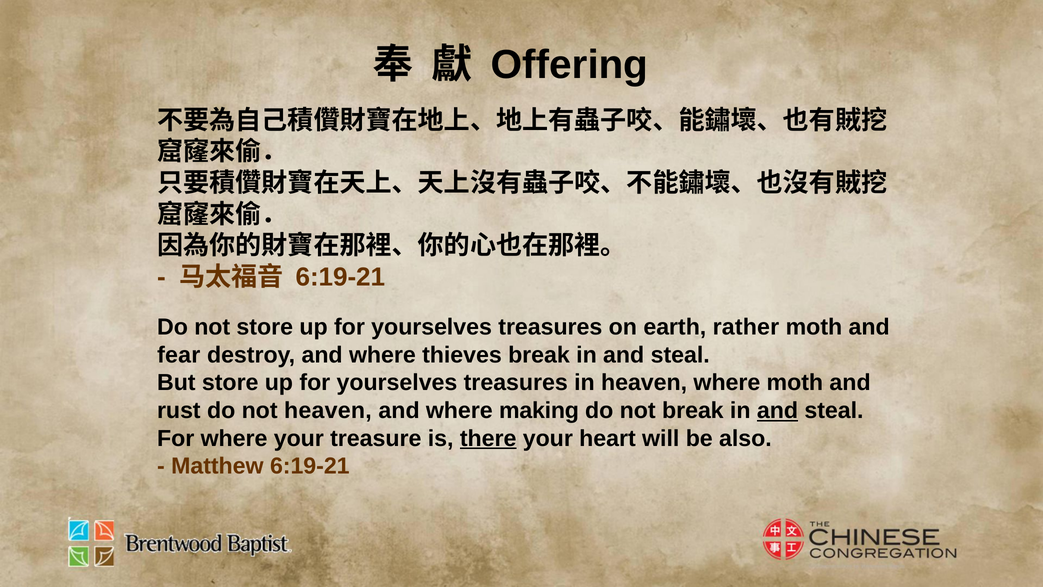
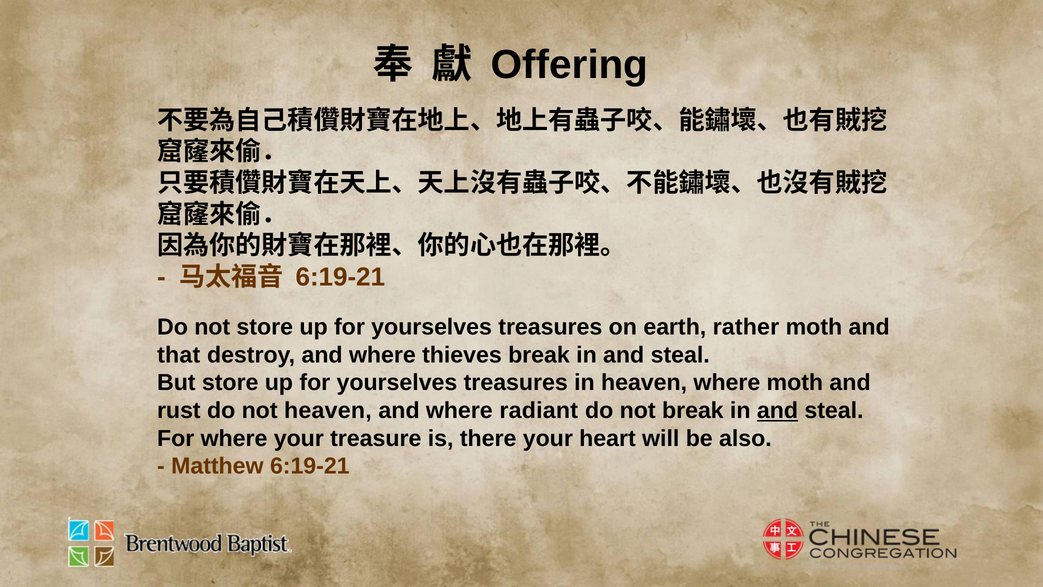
fear: fear -> that
making: making -> radiant
there underline: present -> none
